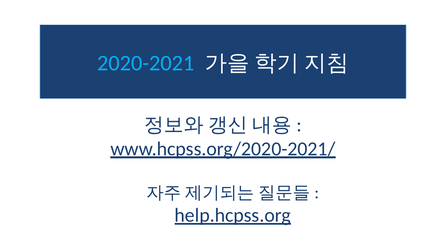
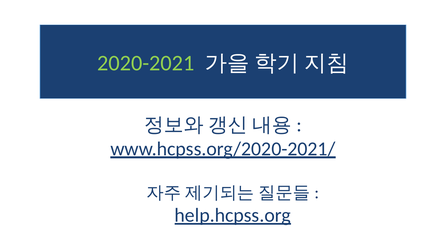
2020-2021 colour: light blue -> light green
